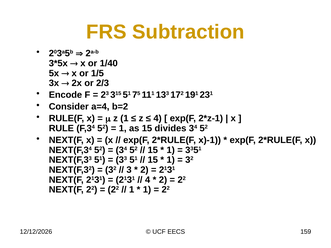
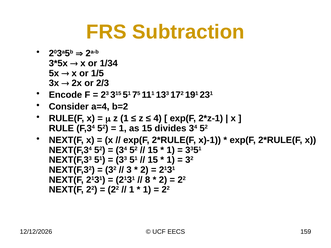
1/40: 1/40 -> 1/34
4 at (148, 180): 4 -> 8
